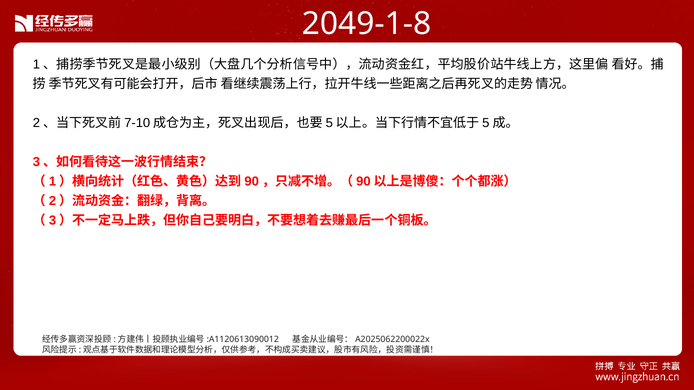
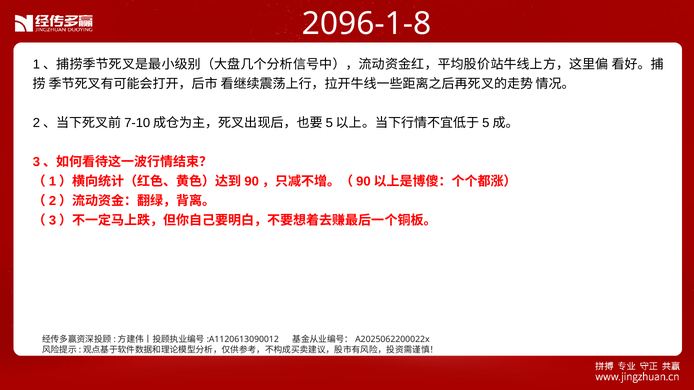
2049-1-8: 2049-1-8 -> 2096-1-8
